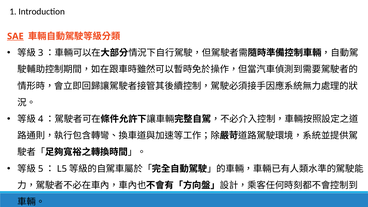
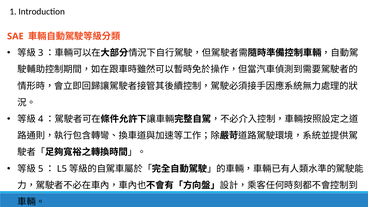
SAE underline: present -> none
